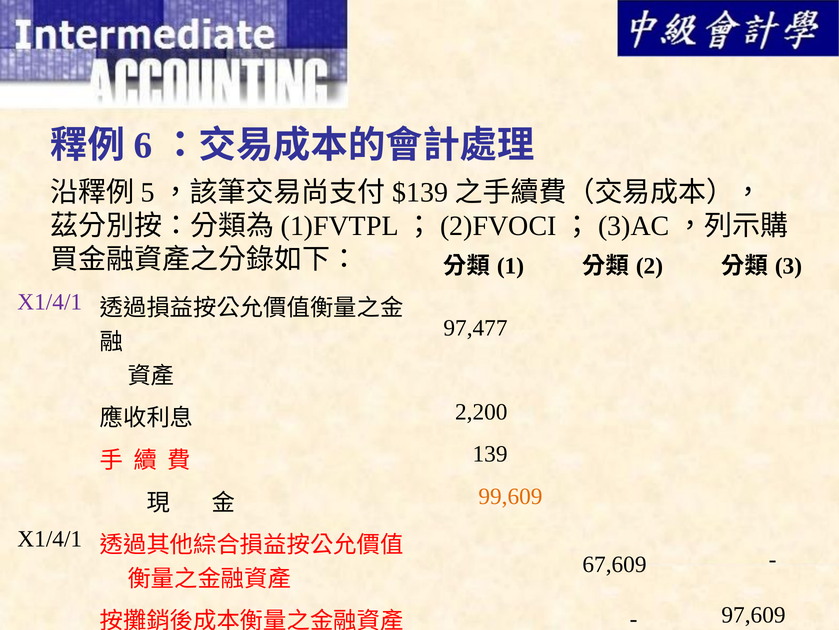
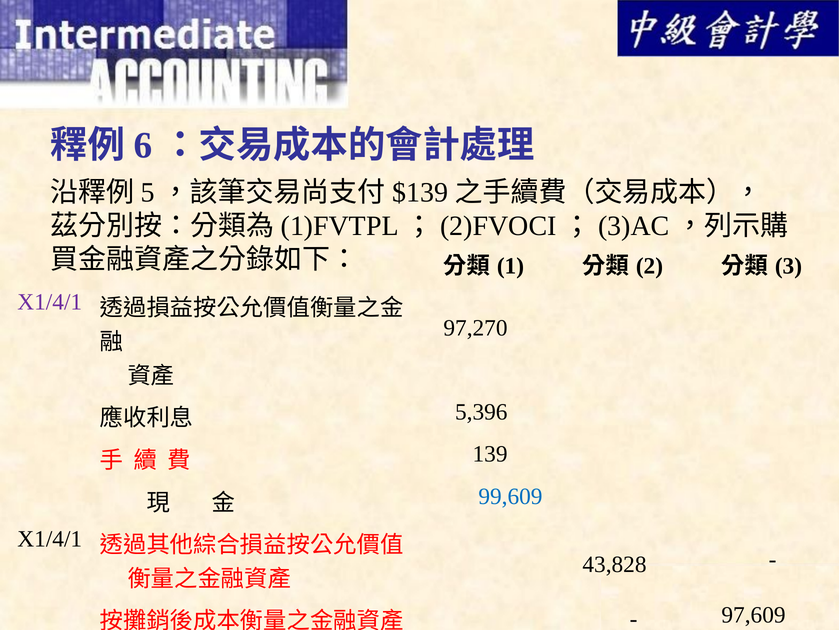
97,477: 97,477 -> 97,270
2,200: 2,200 -> 5,396
99,609 at (510, 496) colour: orange -> blue
67,609: 67,609 -> 43,828
